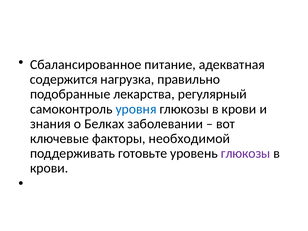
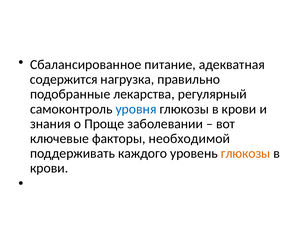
Белках: Белках -> Проще
готовьте: готовьте -> каждого
глюкозы at (246, 153) colour: purple -> orange
